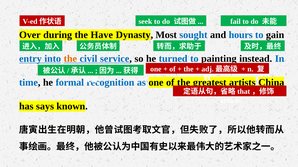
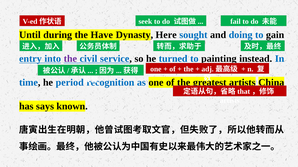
Over: Over -> Until
Most: Most -> Here
hours: hours -> doing
the at (70, 59) colour: orange -> purple
formal: formal -> period
